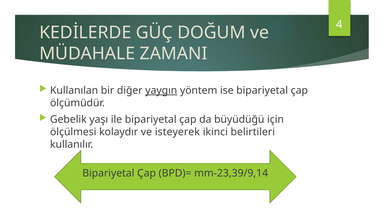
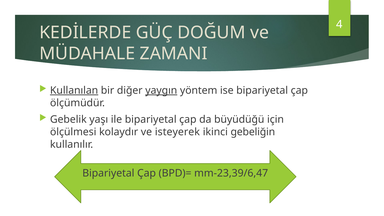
Kullanılan underline: none -> present
belirtileri: belirtileri -> gebeliğin
mm-23,39/9,14: mm-23,39/9,14 -> mm-23,39/6,47
